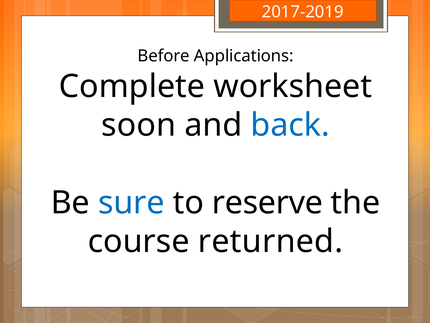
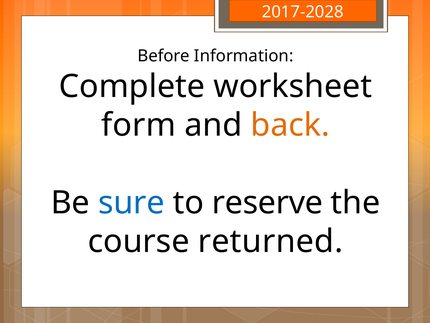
2017-2019: 2017-2019 -> 2017-2028
Applications: Applications -> Information
soon: soon -> form
back colour: blue -> orange
